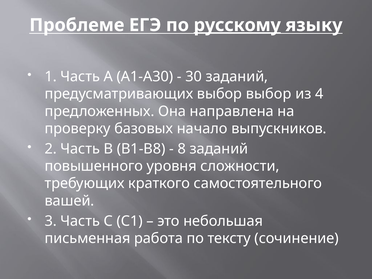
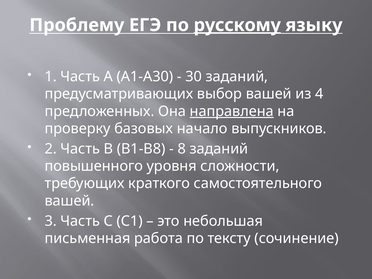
Проблеме: Проблеме -> Проблему
выбор выбор: выбор -> вашей
направлена underline: none -> present
